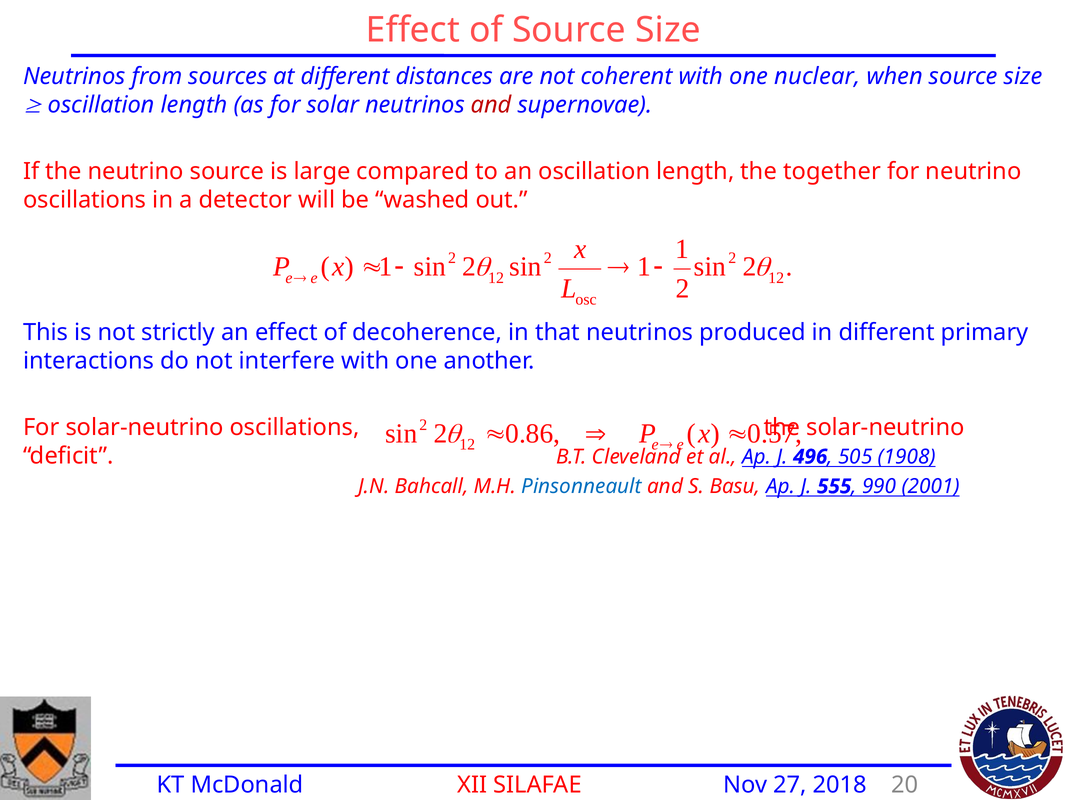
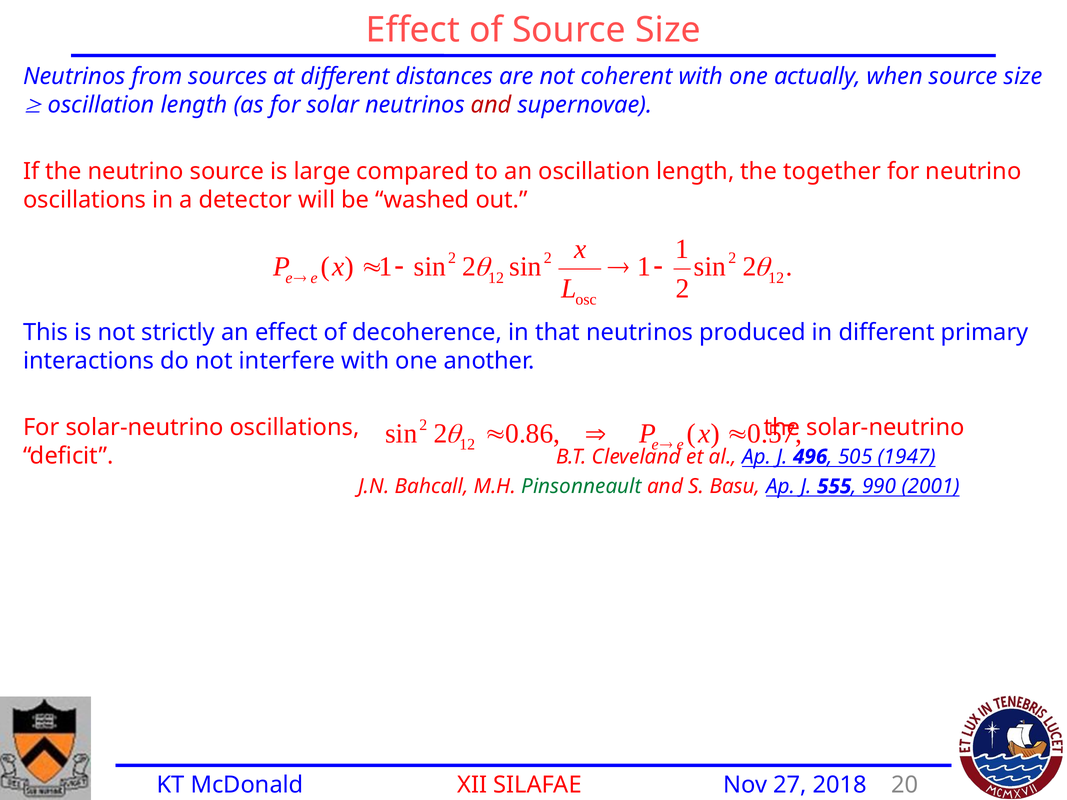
nuclear: nuclear -> actually
1908: 1908 -> 1947
Pinsonneault colour: blue -> green
